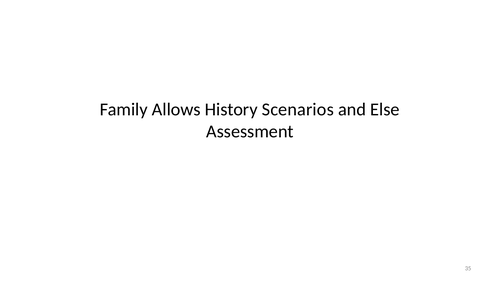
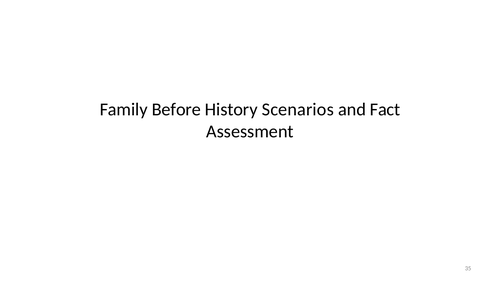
Allows: Allows -> Before
Else: Else -> Fact
